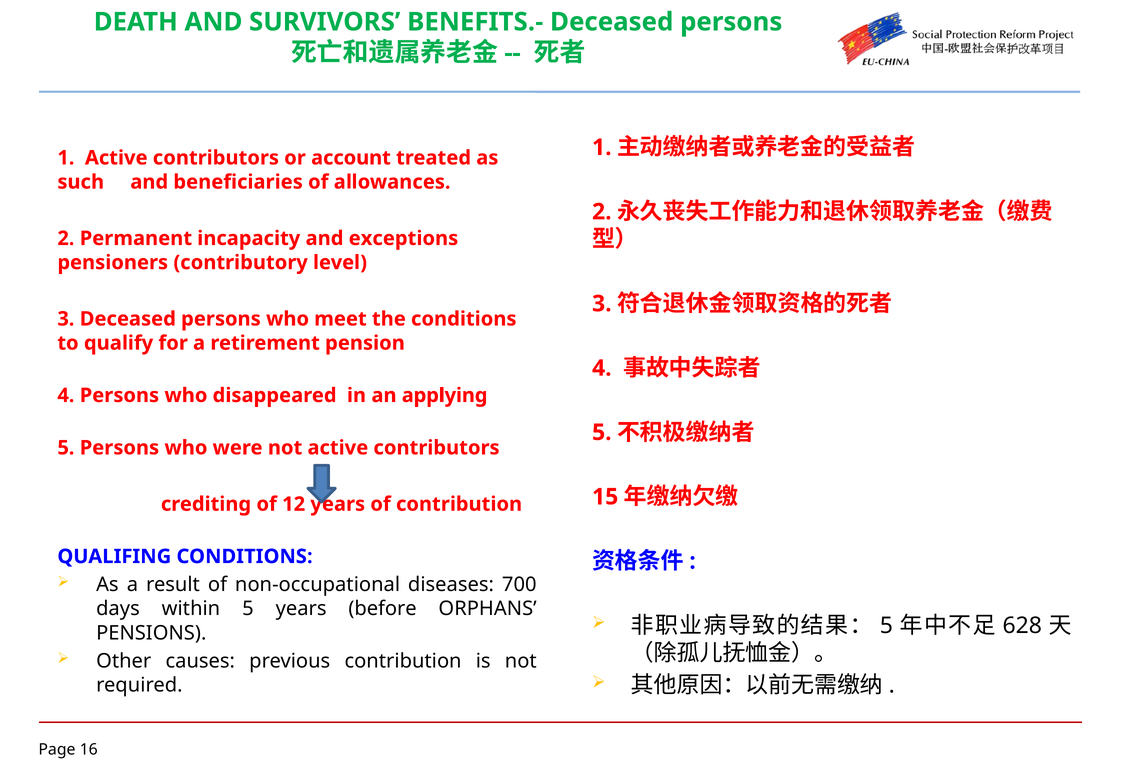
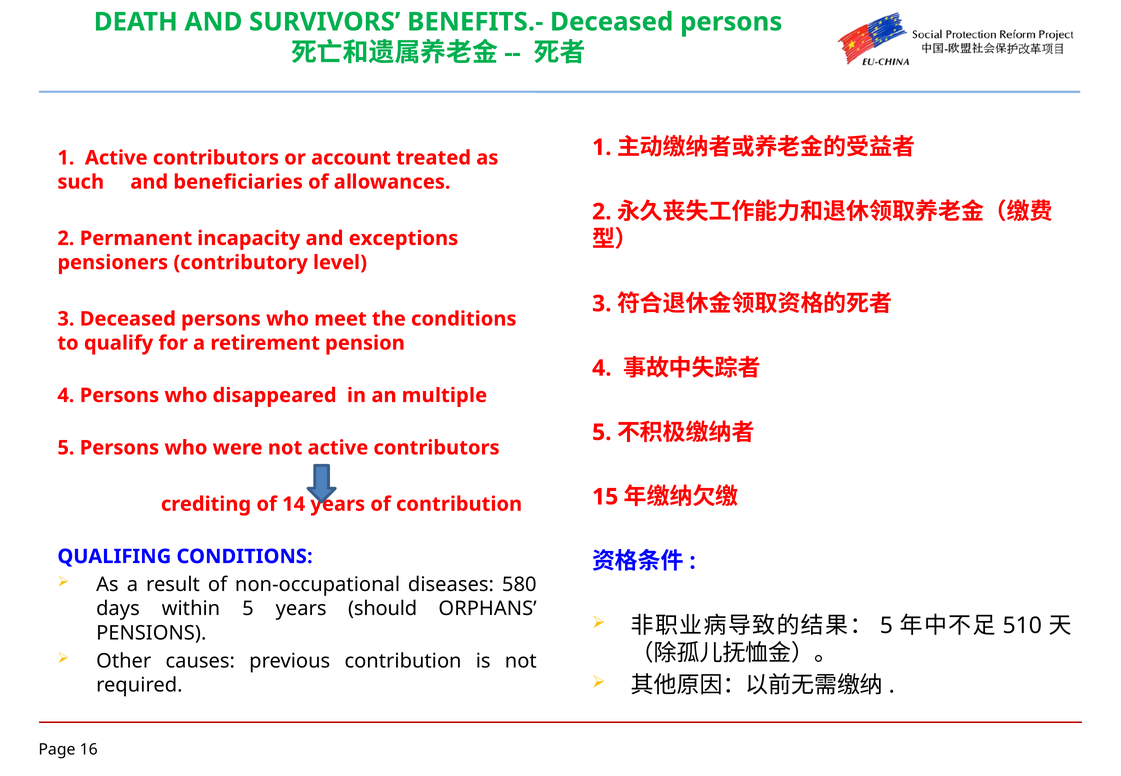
applying: applying -> multiple
12: 12 -> 14
700: 700 -> 580
before: before -> should
628: 628 -> 510
